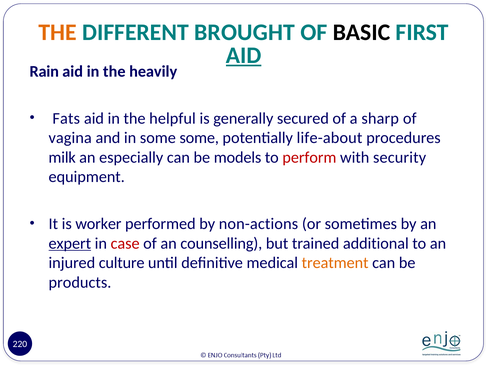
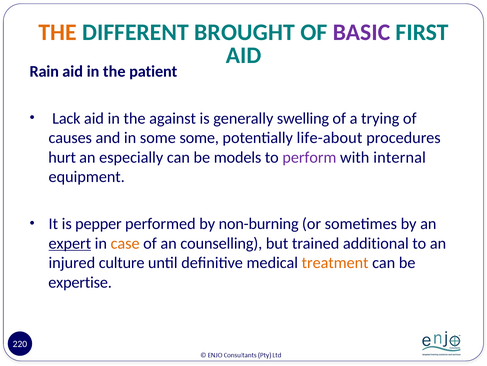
BASIC colour: black -> purple
AID at (244, 55) underline: present -> none
heavily: heavily -> patient
Fats: Fats -> Lack
helpful: helpful -> against
secured: secured -> swelling
sharp: sharp -> trying
vagina: vagina -> causes
milk: milk -> hurt
perform colour: red -> purple
security: security -> internal
worker: worker -> pepper
non-actions: non-actions -> non-burning
case colour: red -> orange
products: products -> expertise
